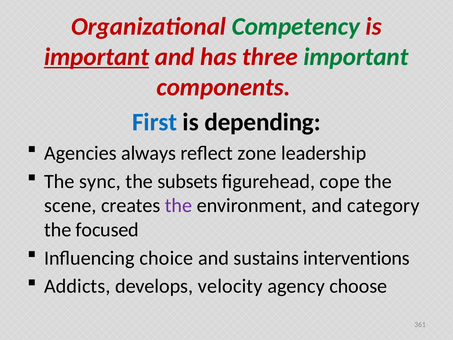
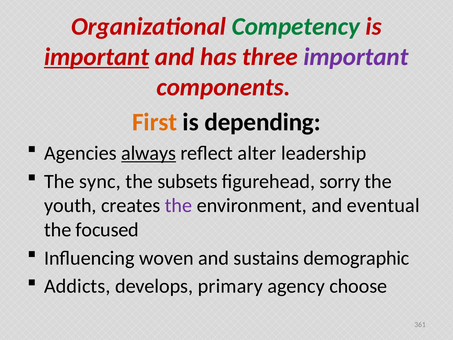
important at (356, 57) colour: green -> purple
First colour: blue -> orange
always underline: none -> present
zone: zone -> alter
cope: cope -> sorry
scene: scene -> youth
category: category -> eventual
choice: choice -> woven
interventions: interventions -> demographic
velocity: velocity -> primary
